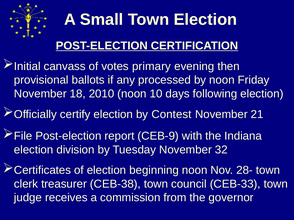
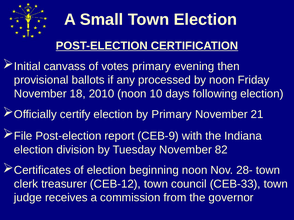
by Contest: Contest -> Primary
32: 32 -> 82
CEB-38: CEB-38 -> CEB-12
